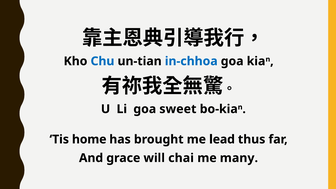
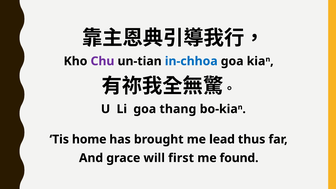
Chu colour: blue -> purple
sweet: sweet -> thang
chai: chai -> first
many: many -> found
